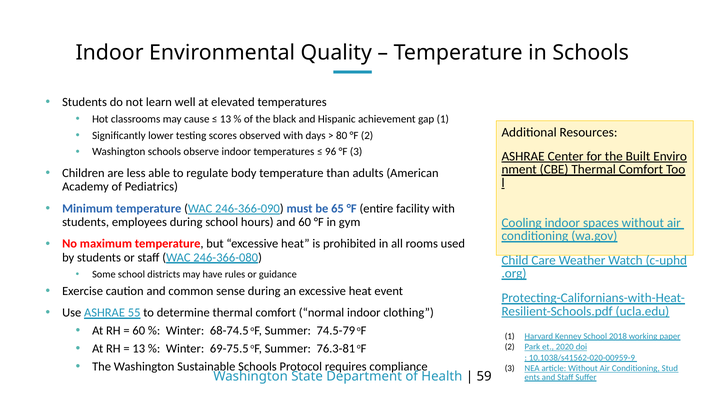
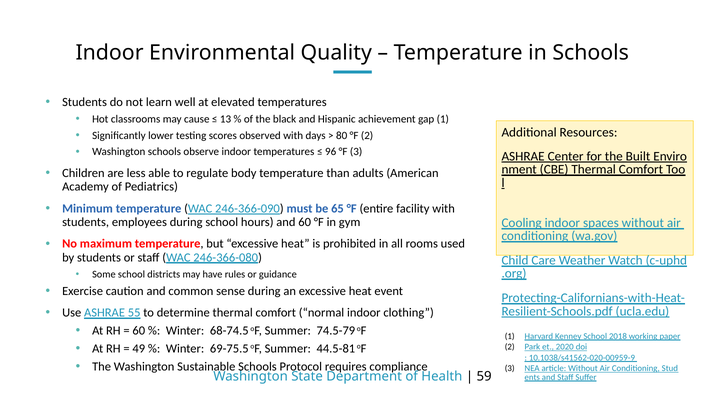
13 at (139, 349): 13 -> 49
76.3-81: 76.3-81 -> 44.5-81
